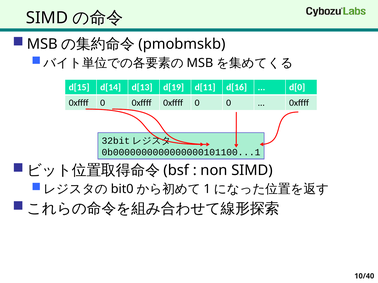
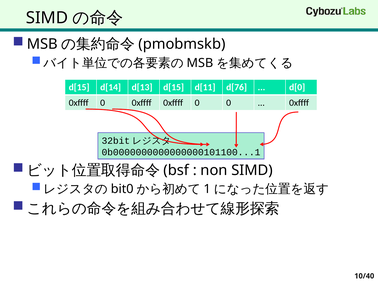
d[13 d[19: d[19 -> d[15
d[16: d[16 -> d[76
